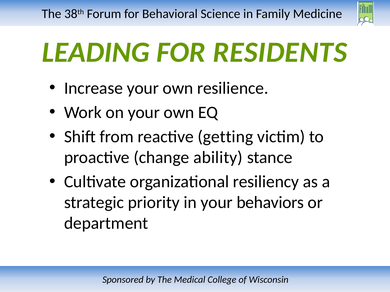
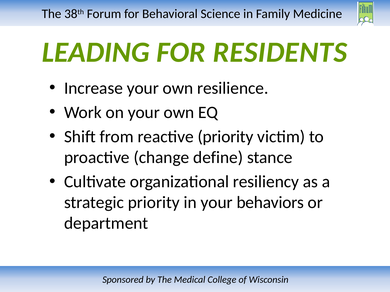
reactive getting: getting -> priority
ability: ability -> define
